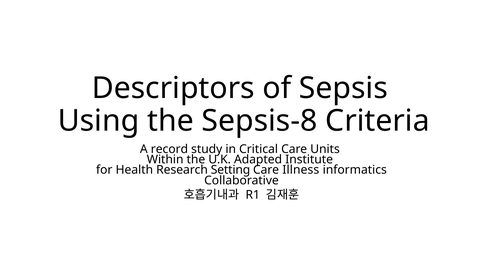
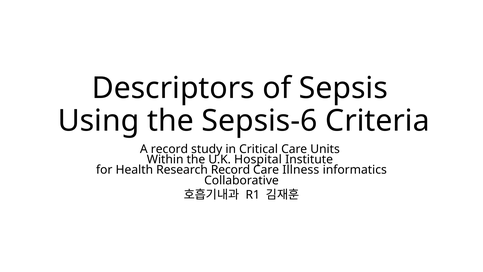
Sepsis-8: Sepsis-8 -> Sepsis-6
Adapted: Adapted -> Hospital
Research Setting: Setting -> Record
